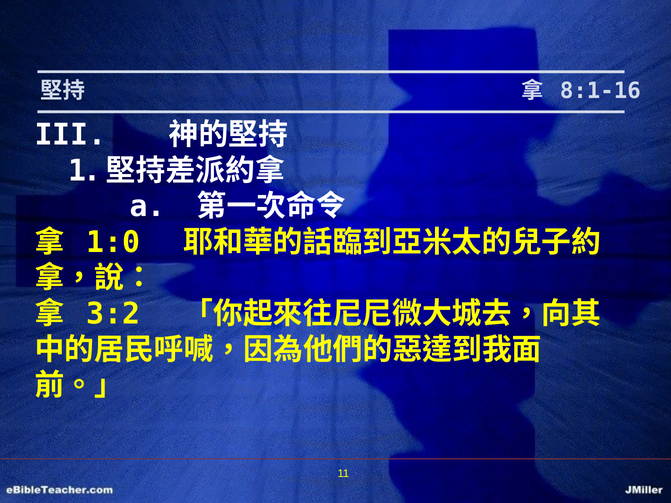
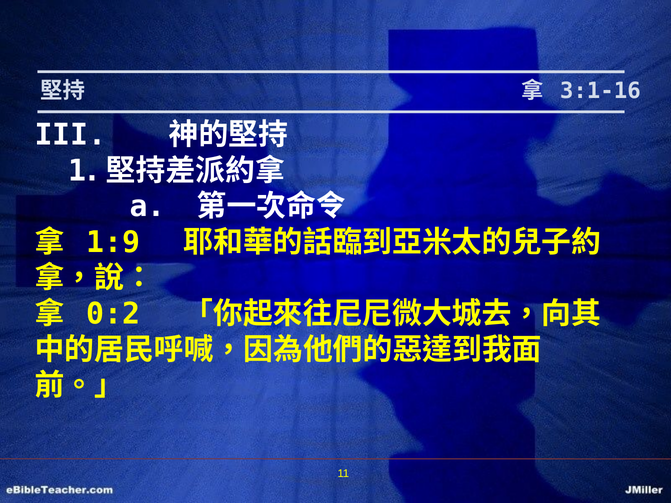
8:1-16: 8:1-16 -> 3:1-16
1:0: 1:0 -> 1:9
3:2: 3:2 -> 0:2
